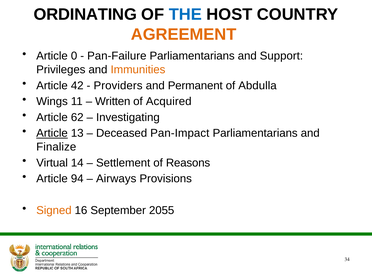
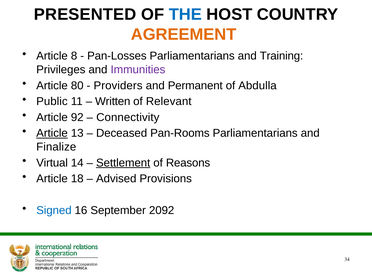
ORDINATING: ORDINATING -> PRESENTED
0: 0 -> 8
Pan-Failure: Pan-Failure -> Pan-Losses
Support: Support -> Training
Immunities colour: orange -> purple
42: 42 -> 80
Wings: Wings -> Public
Acquired: Acquired -> Relevant
62: 62 -> 92
Investigating: Investigating -> Connectivity
Pan-Impact: Pan-Impact -> Pan-Rooms
Settlement underline: none -> present
94: 94 -> 18
Airways: Airways -> Advised
Signed colour: orange -> blue
2055: 2055 -> 2092
